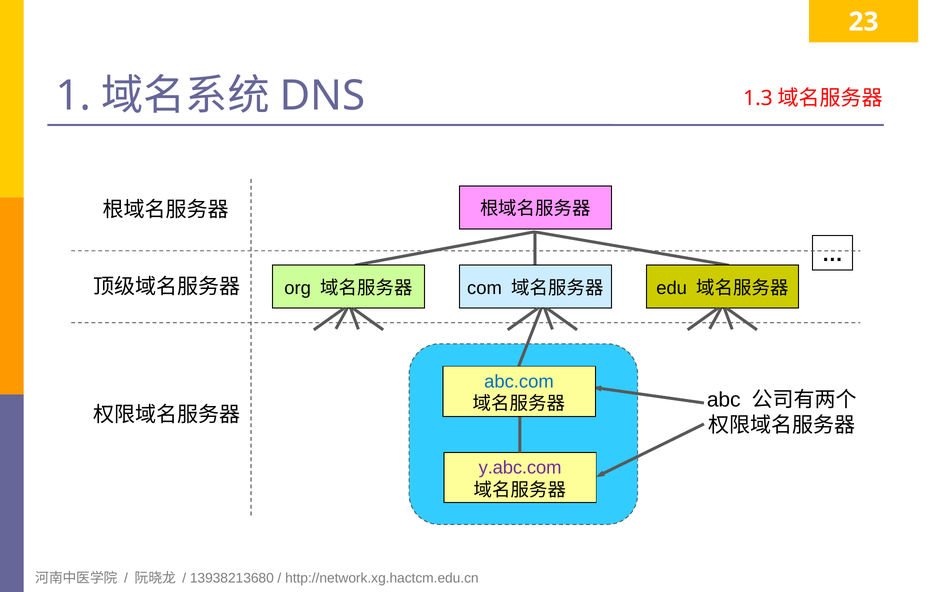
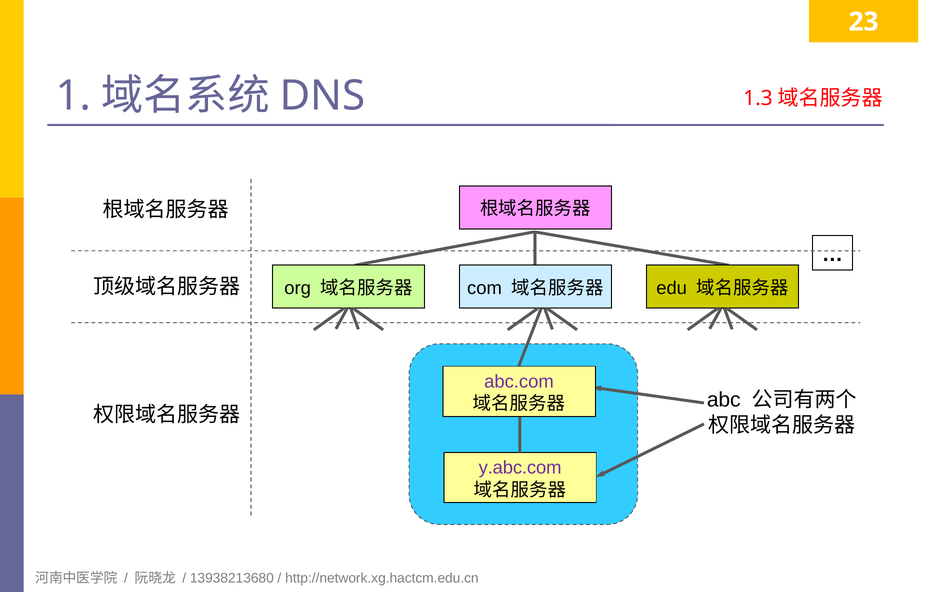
abc.com colour: blue -> purple
